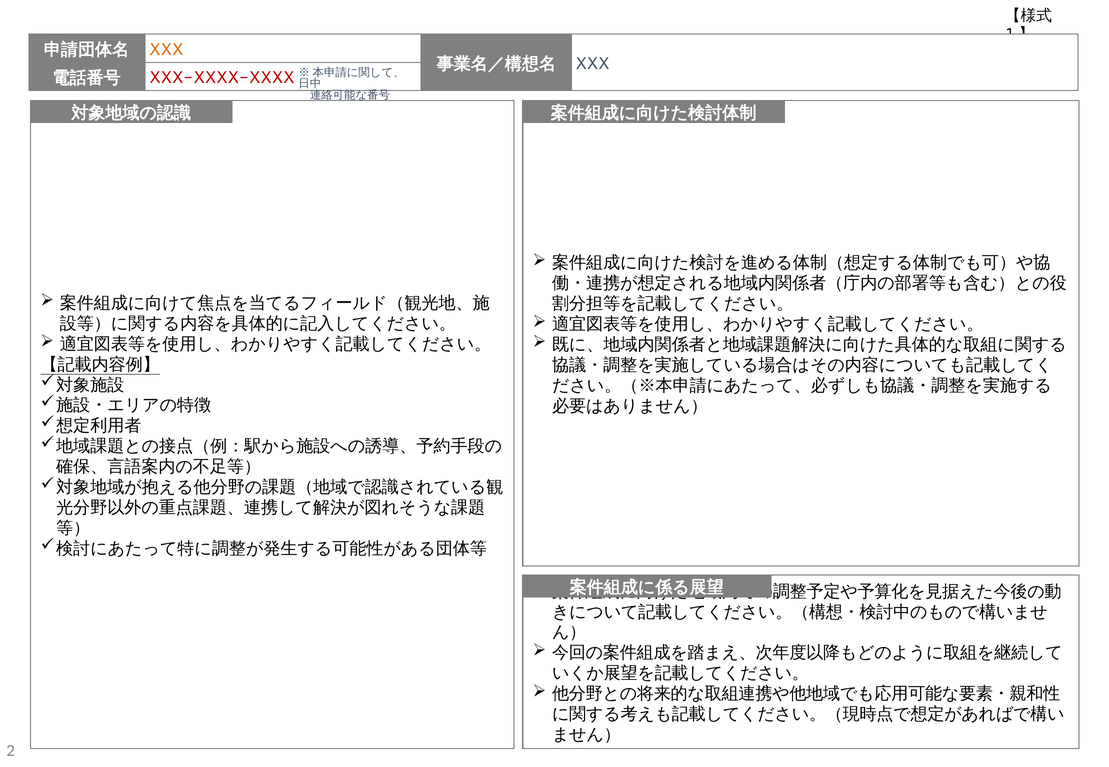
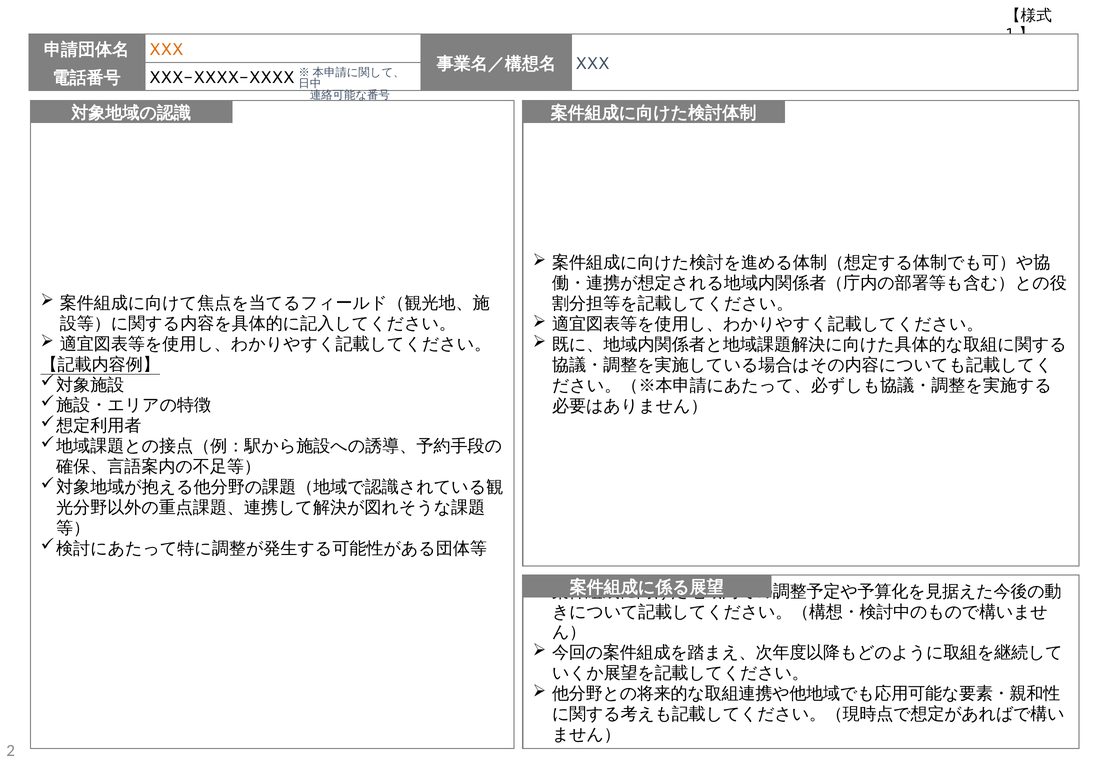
XXX-XXXX-XXXX colour: red -> black
